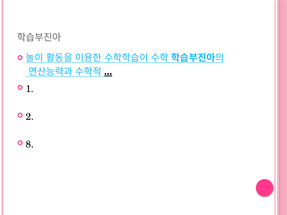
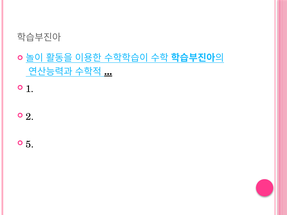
8: 8 -> 5
